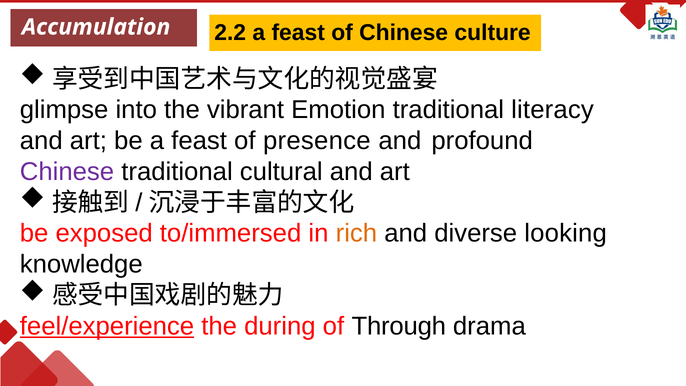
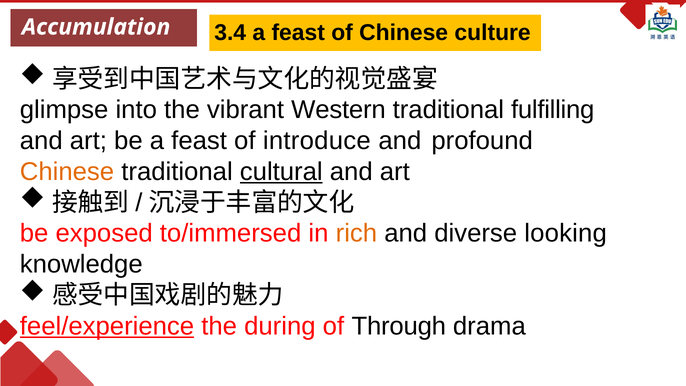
2.2: 2.2 -> 3.4
Emotion: Emotion -> Western
literacy: literacy -> fulfilling
presence: presence -> introduce
Chinese at (67, 172) colour: purple -> orange
cultural underline: none -> present
